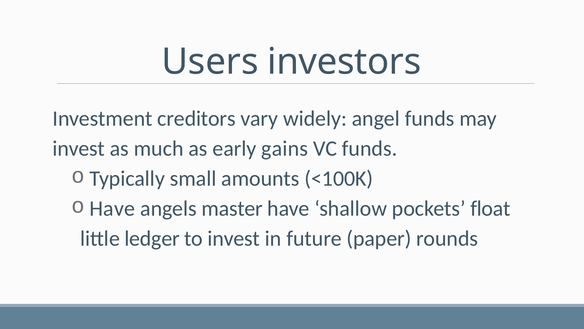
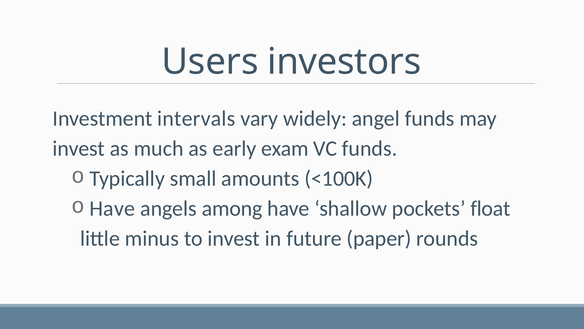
creditors: creditors -> intervals
gains: gains -> exam
master: master -> among
ledger: ledger -> minus
